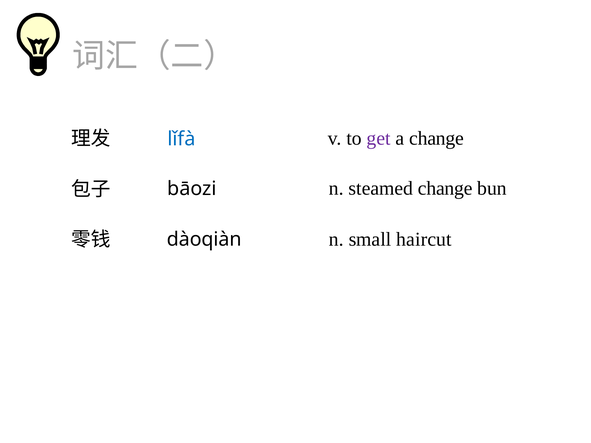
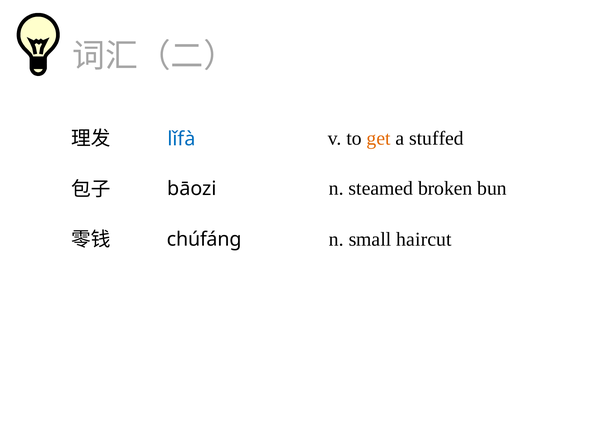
get colour: purple -> orange
a change: change -> stuffed
steamed change: change -> broken
dàoqiàn: dàoqiàn -> chúfáng
